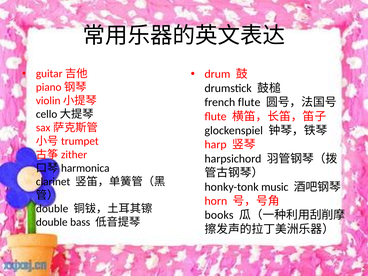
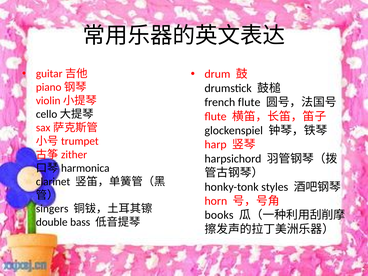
music: music -> styles
double at (52, 209): double -> singers
